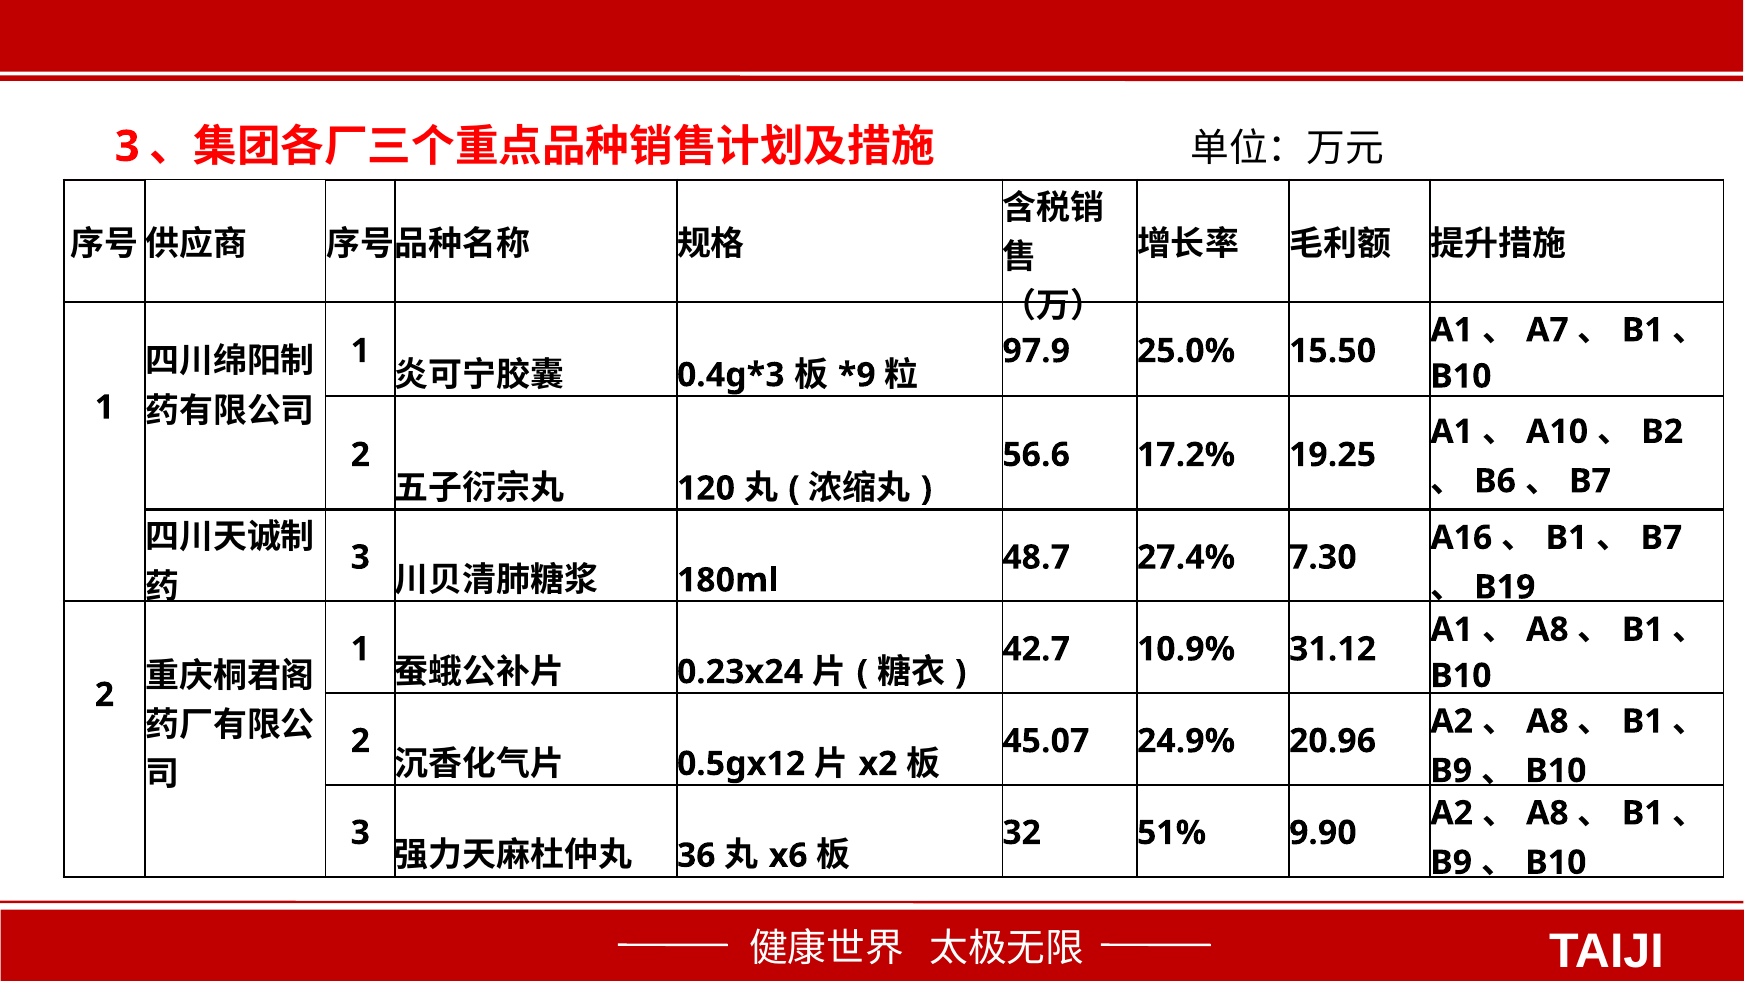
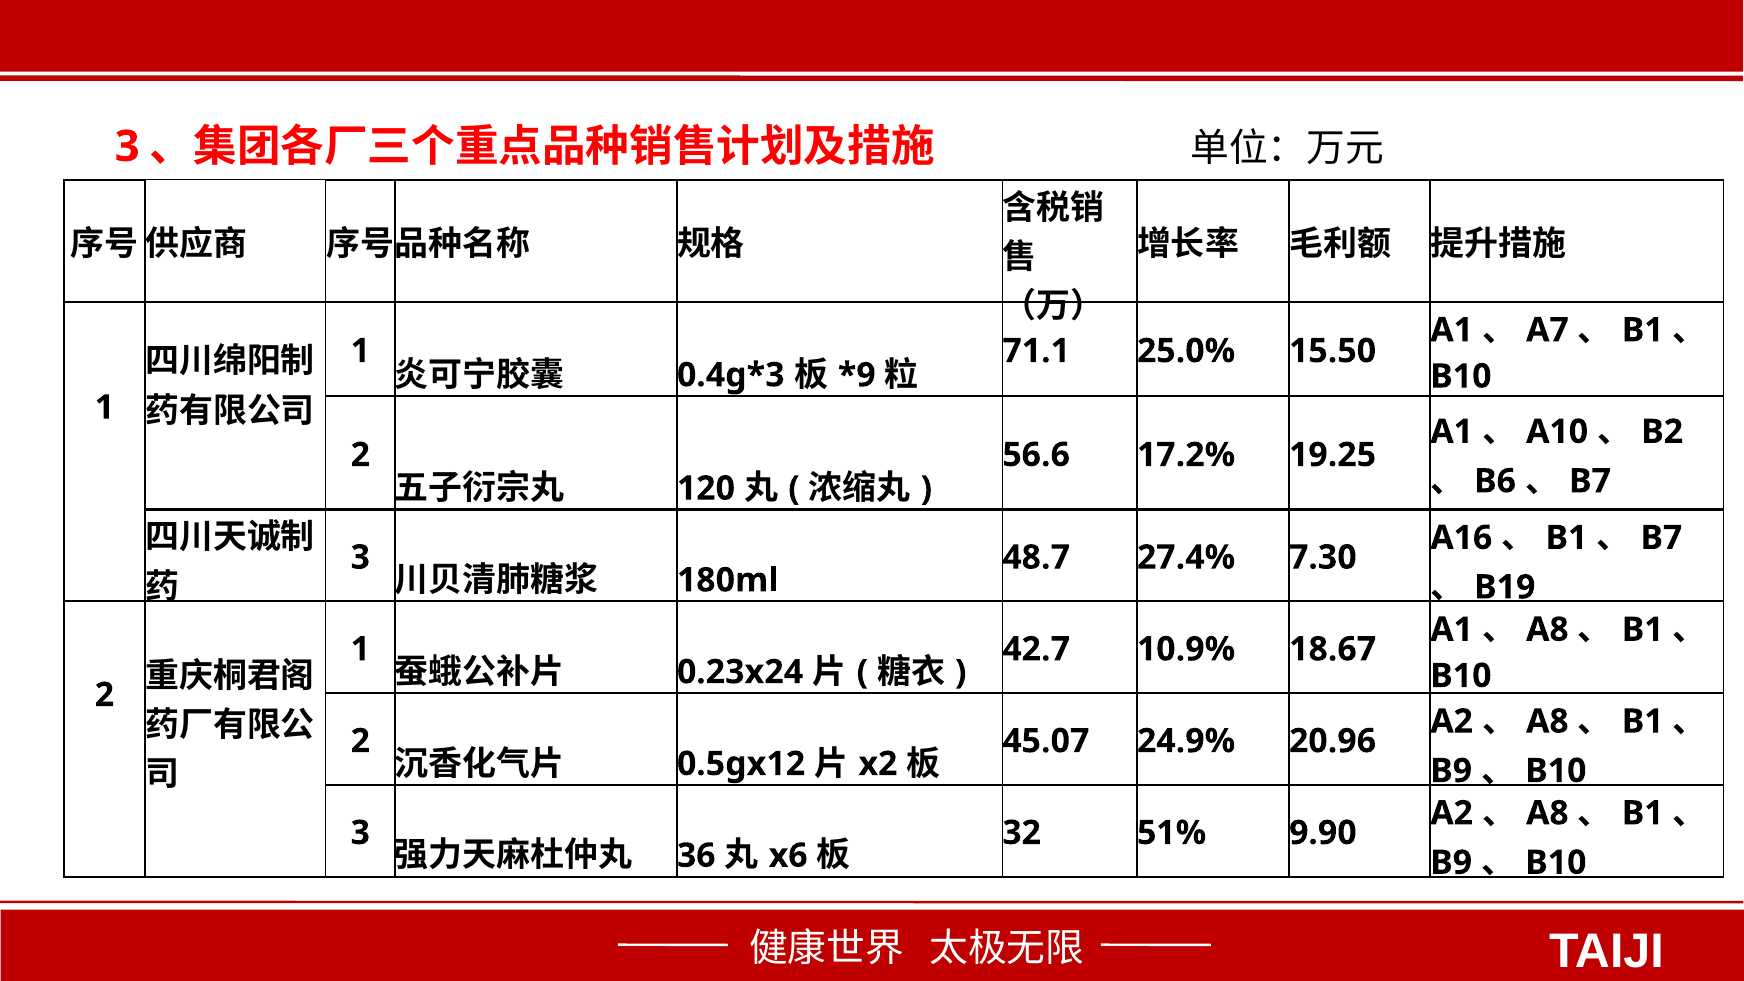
97.9: 97.9 -> 71.1
31.12: 31.12 -> 18.67
